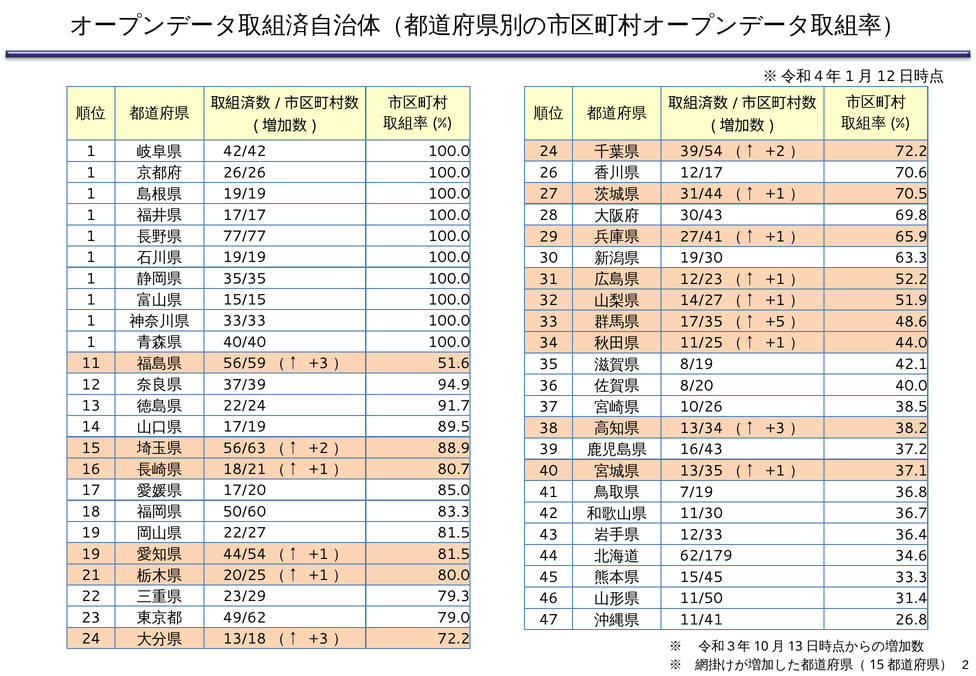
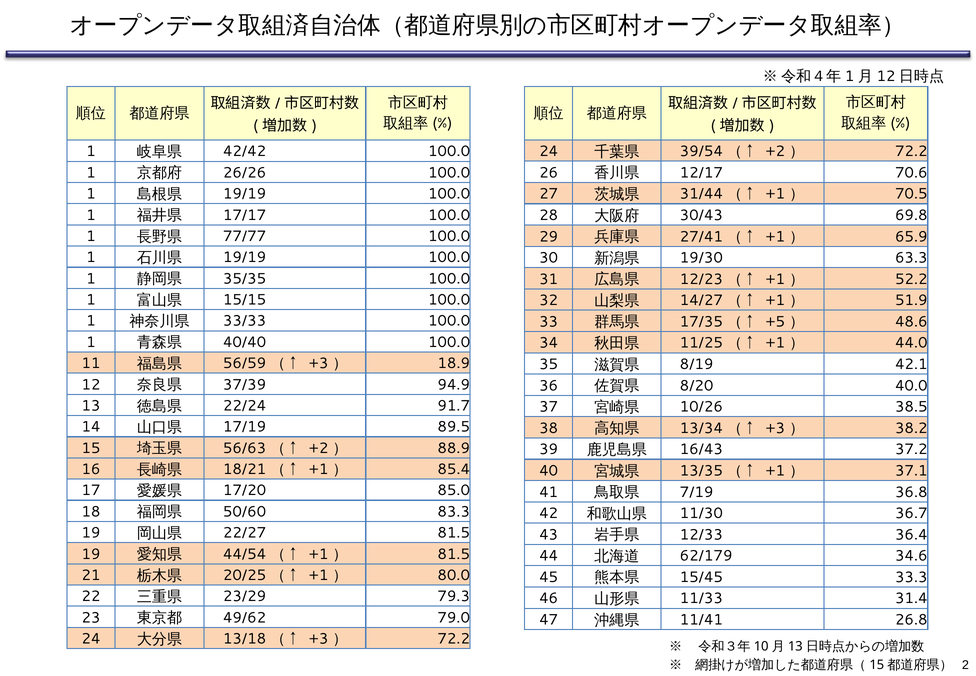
51.6: 51.6 -> 18.9
80.7: 80.7 -> 85.4
11/50: 11/50 -> 11/33
